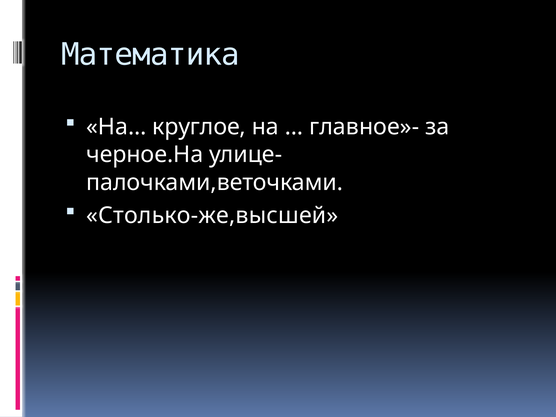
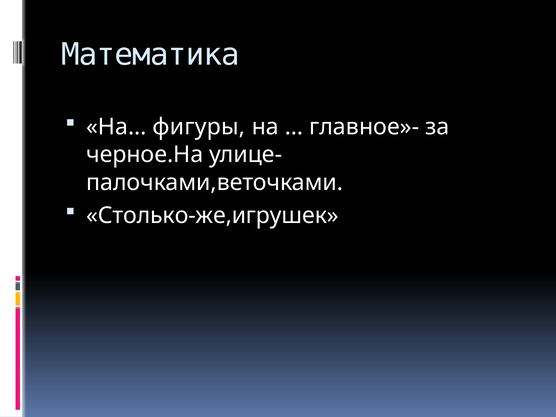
круглое: круглое -> фигуры
Столько-же,высшей: Столько-же,высшей -> Столько-же,игрушек
